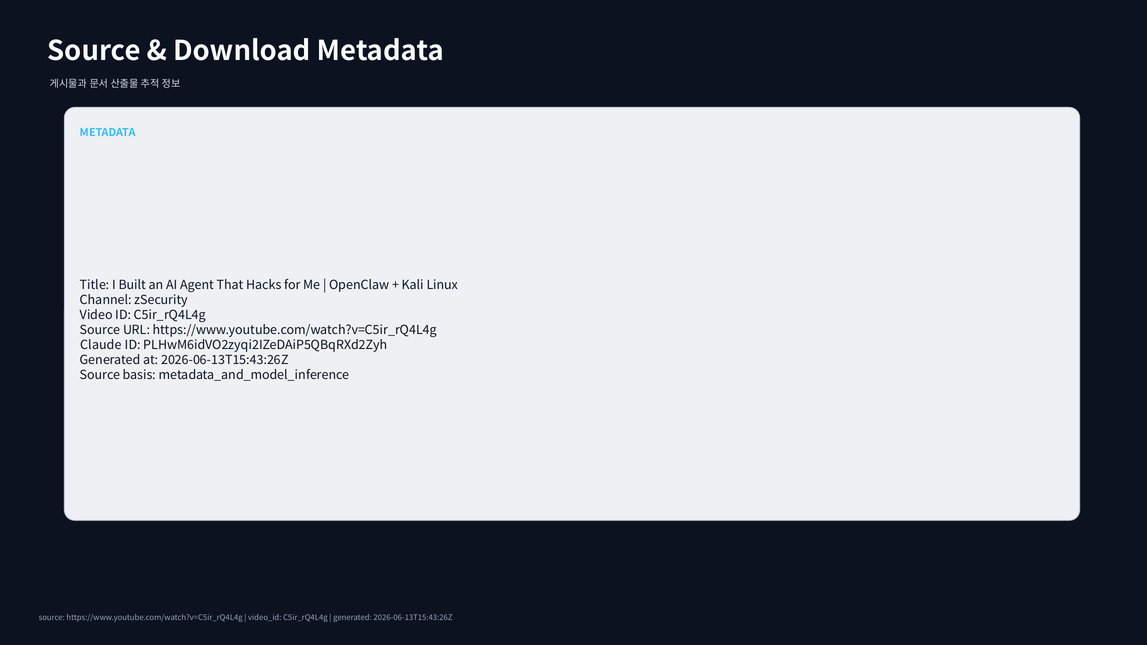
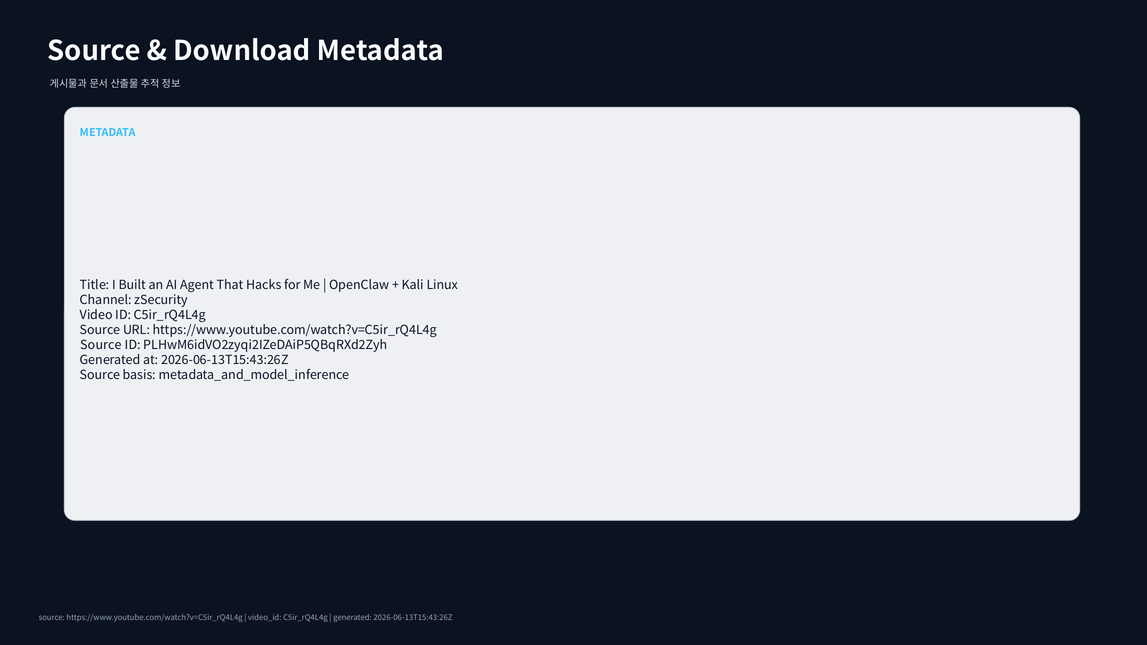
Claude at (101, 345): Claude -> Source
